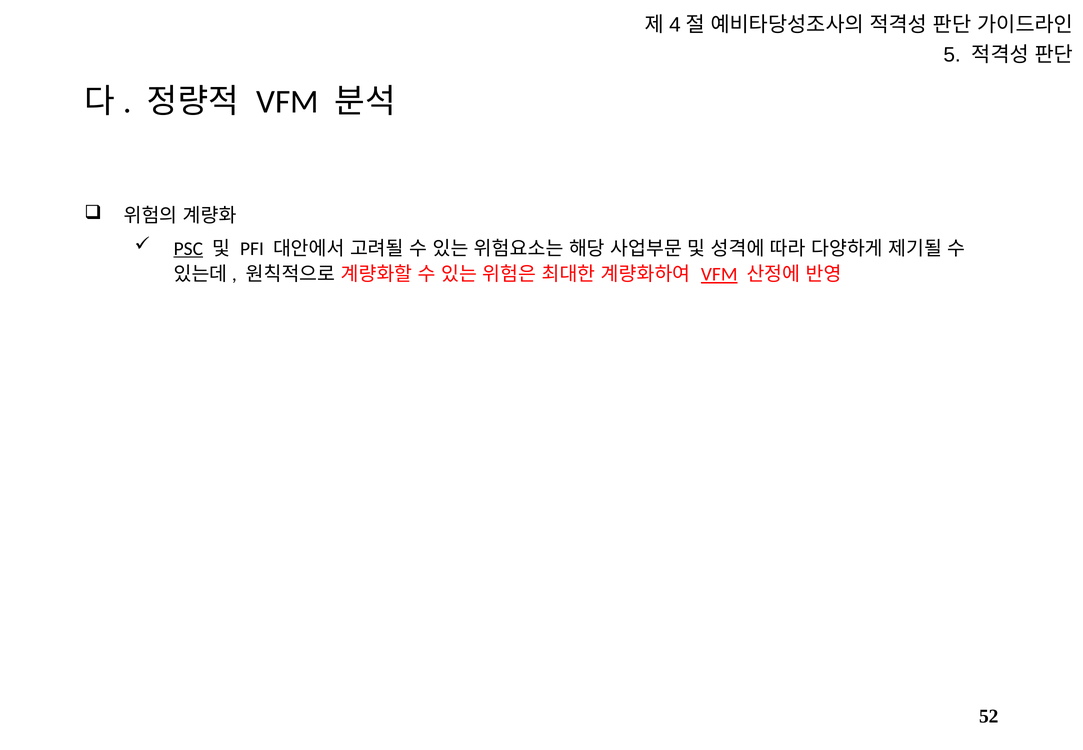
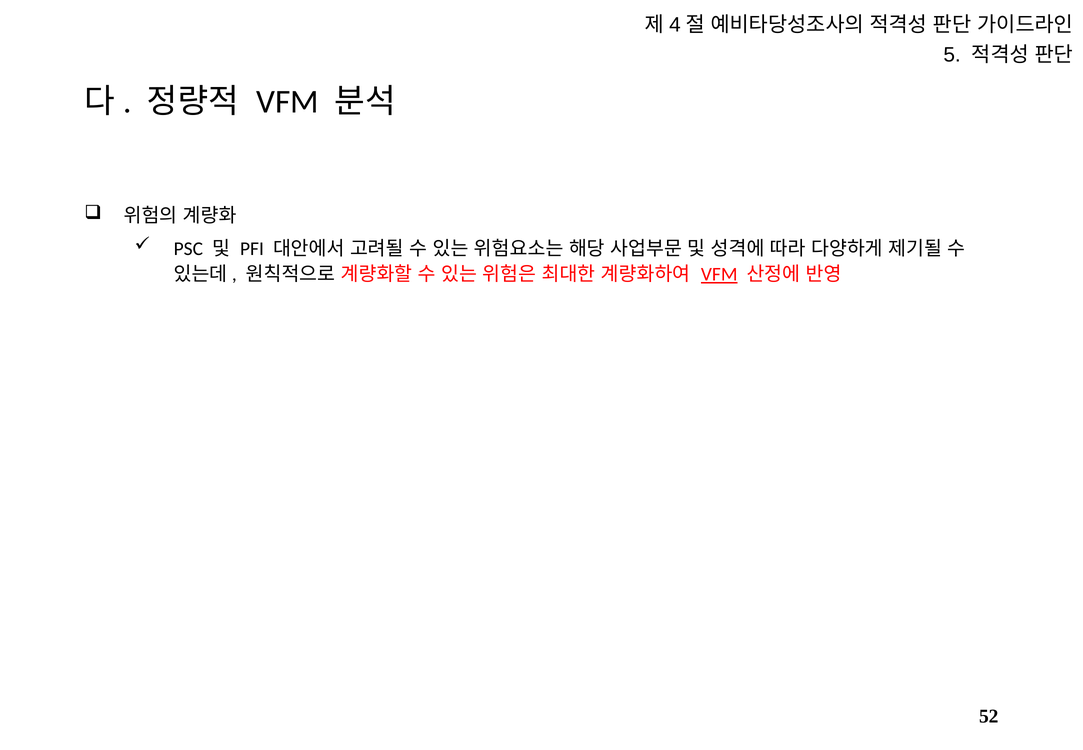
PSC underline: present -> none
